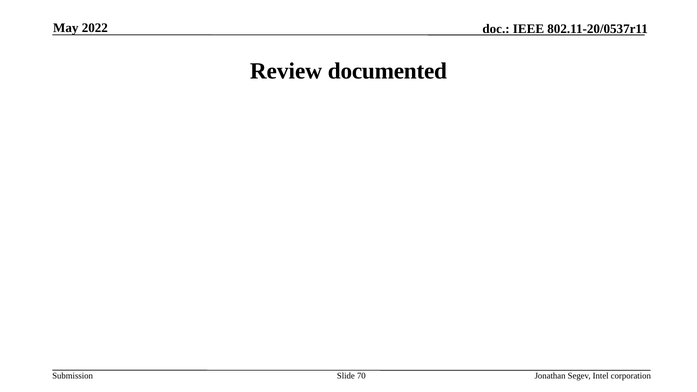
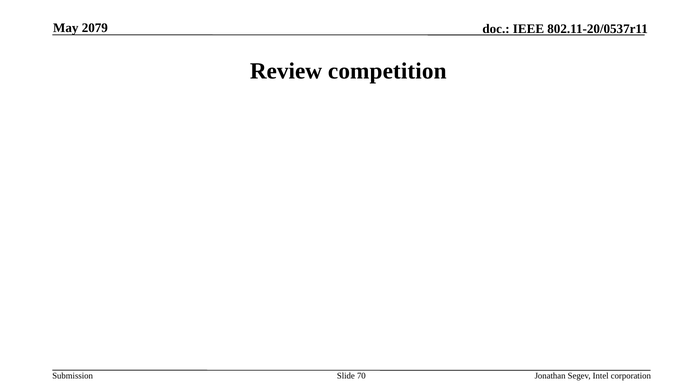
2022: 2022 -> 2079
documented: documented -> competition
